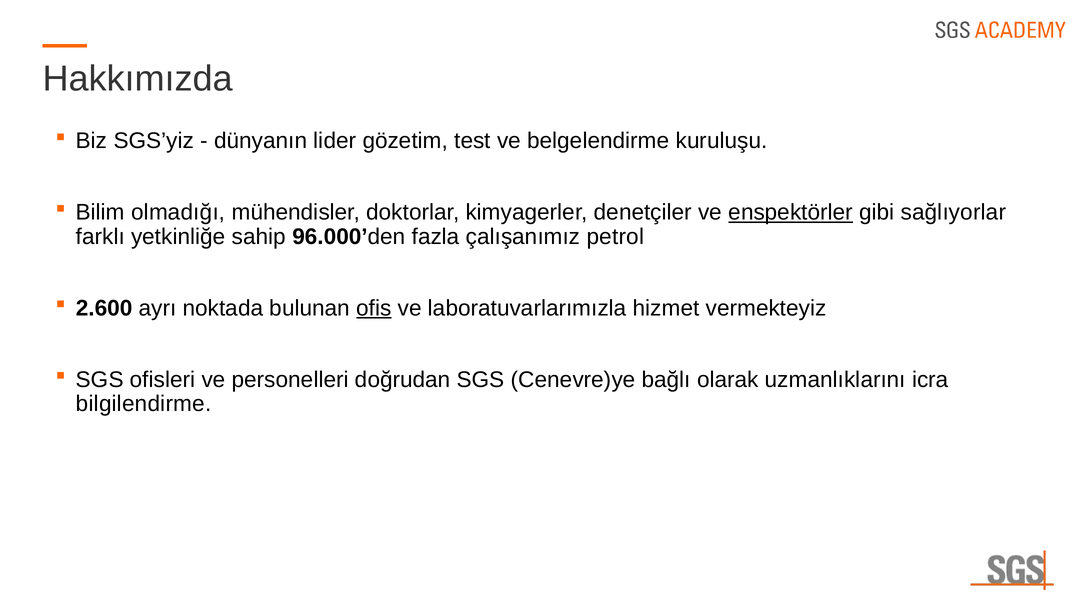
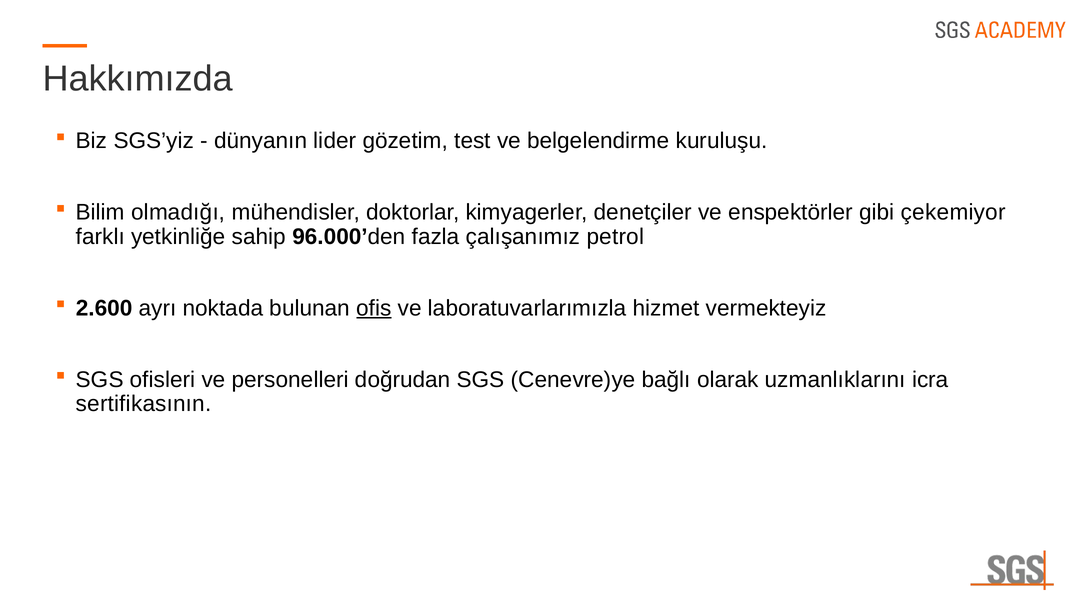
enspektörler underline: present -> none
sağlıyorlar: sağlıyorlar -> çekemiyor
bilgilendirme: bilgilendirme -> sertifikasının
